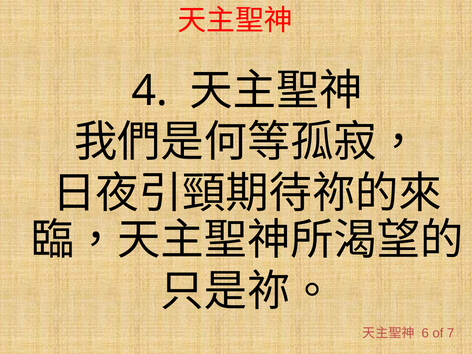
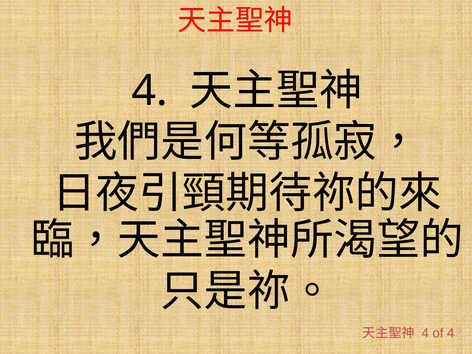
6 at (425, 333): 6 -> 4
of 7: 7 -> 4
